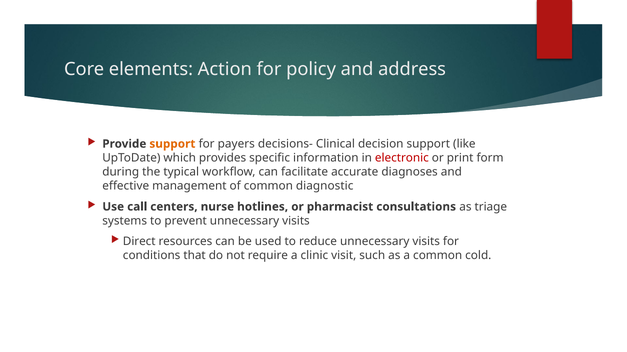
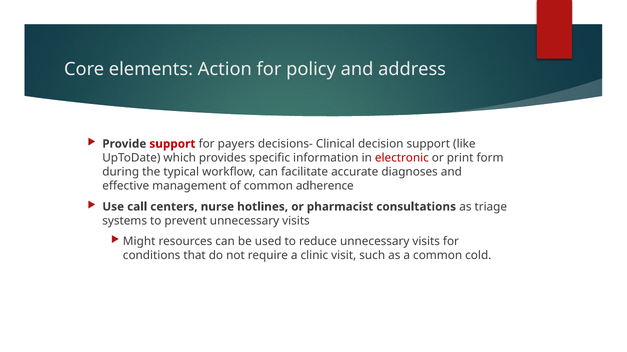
support at (172, 144) colour: orange -> red
diagnostic: diagnostic -> adherence
Direct: Direct -> Might
